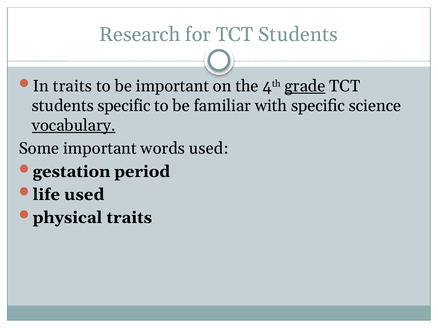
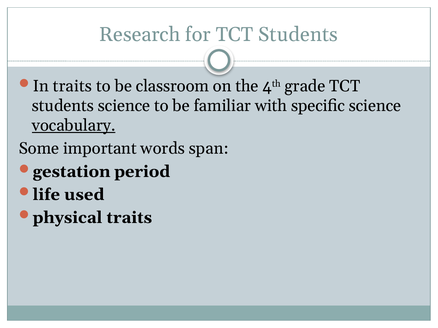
be important: important -> classroom
grade underline: present -> none
students specific: specific -> science
words used: used -> span
